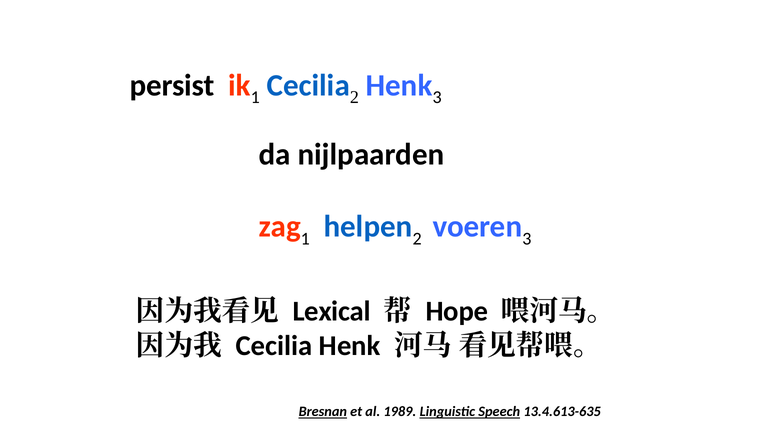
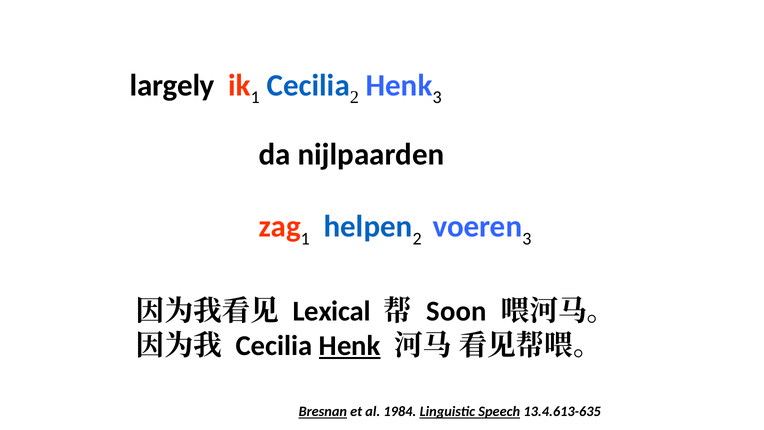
persist: persist -> largely
Hope: Hope -> Soon
Henk at (350, 346) underline: none -> present
1989: 1989 -> 1984
